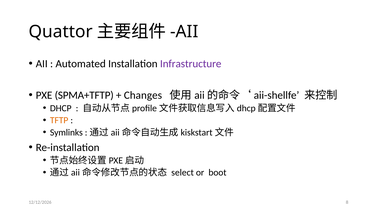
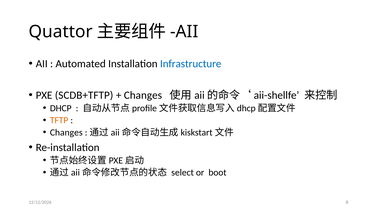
Infrastructure colour: purple -> blue
SPMA+TFTP: SPMA+TFTP -> SCDB+TFTP
Symlinks at (66, 133): Symlinks -> Changes
